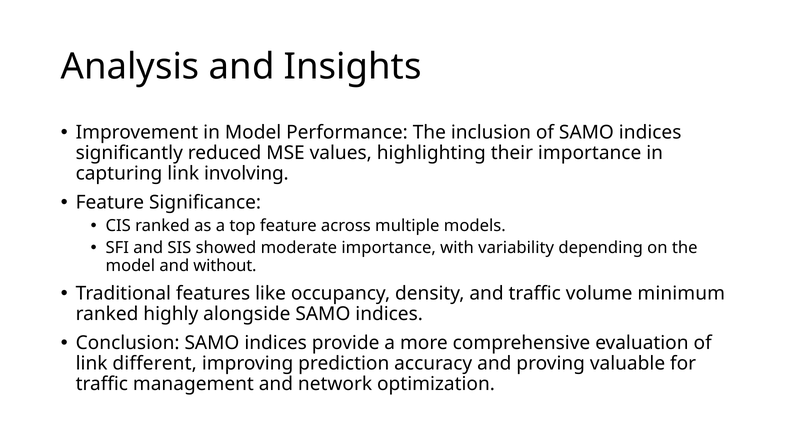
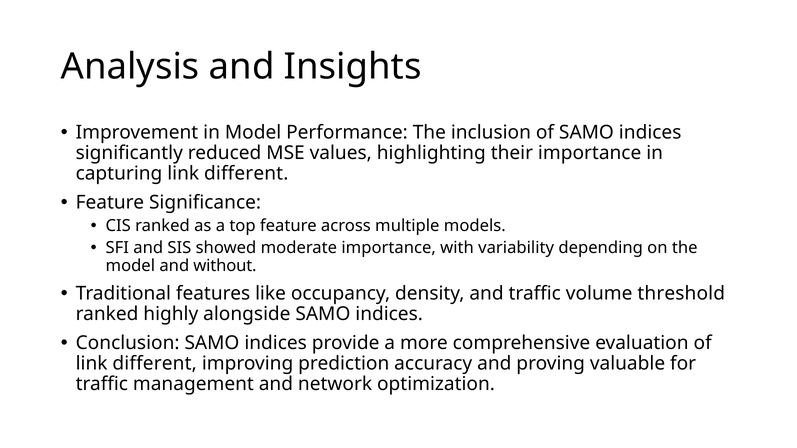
capturing link involving: involving -> different
minimum: minimum -> threshold
